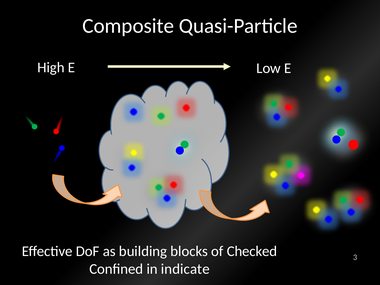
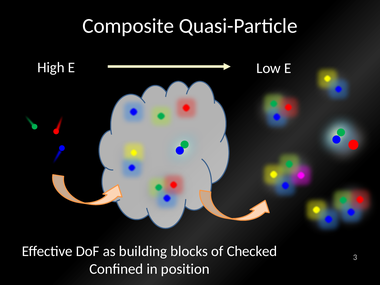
indicate: indicate -> position
